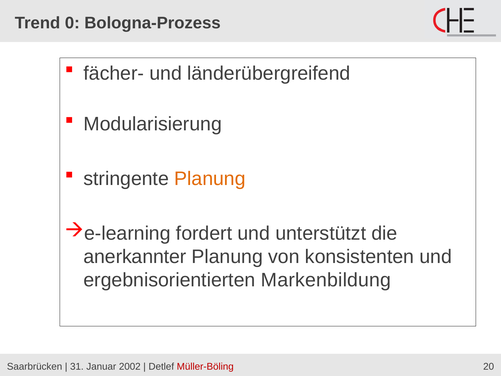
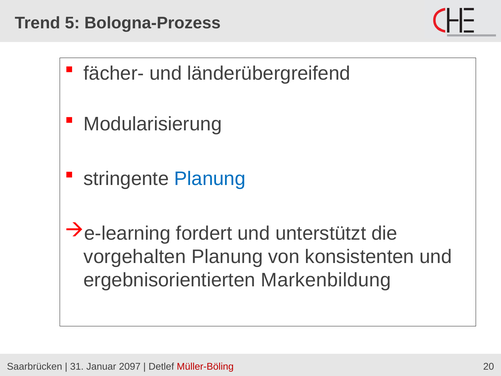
0: 0 -> 5
Planung at (210, 179) colour: orange -> blue
anerkannter: anerkannter -> vorgehalten
2002: 2002 -> 2097
